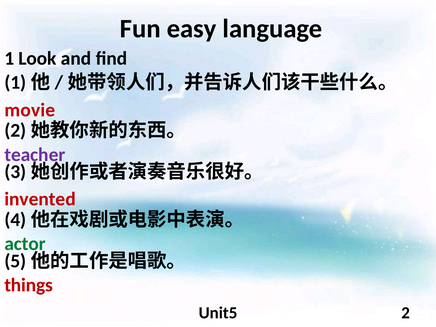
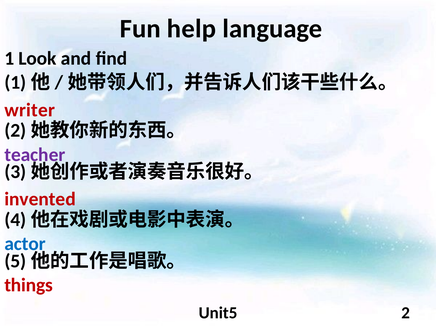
easy: easy -> help
movie: movie -> writer
actor colour: green -> blue
